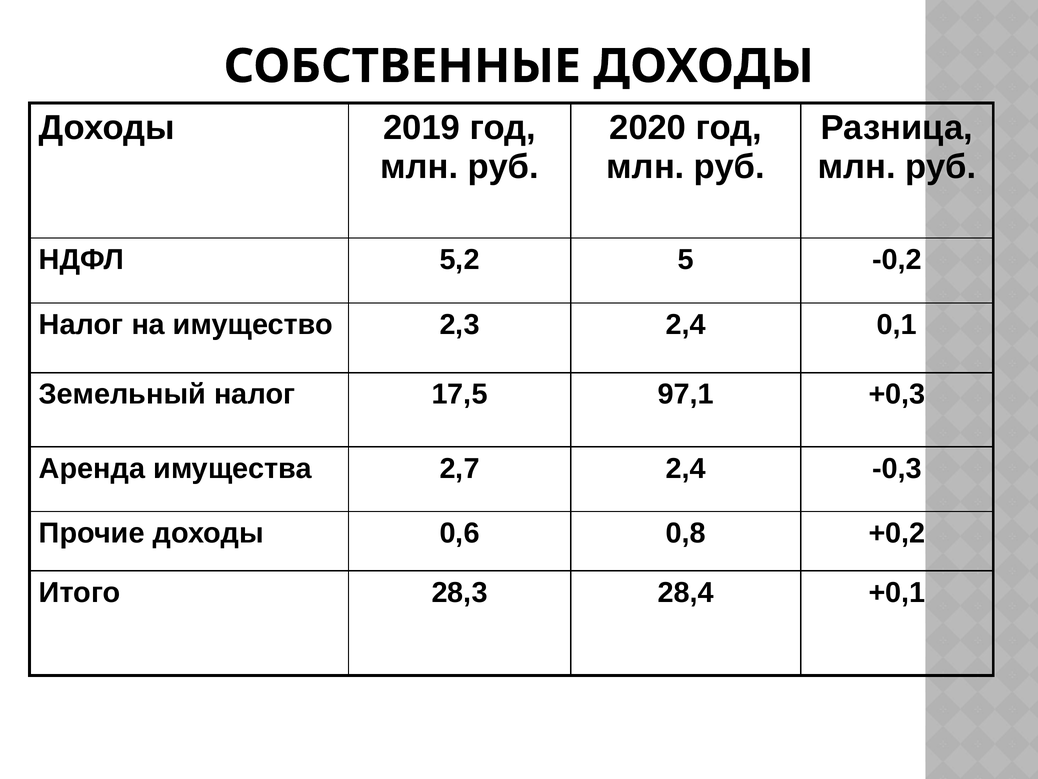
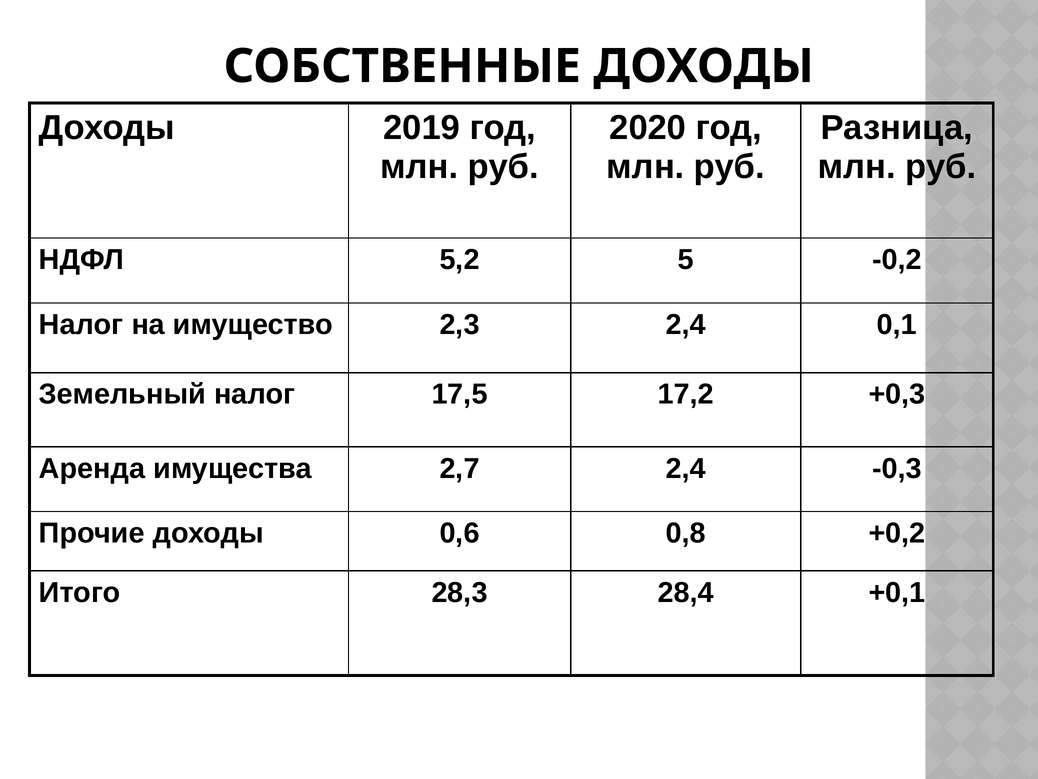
97,1: 97,1 -> 17,2
